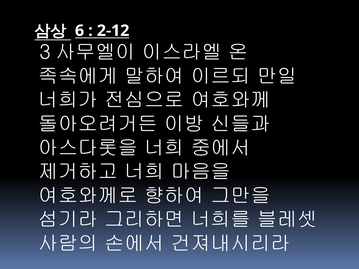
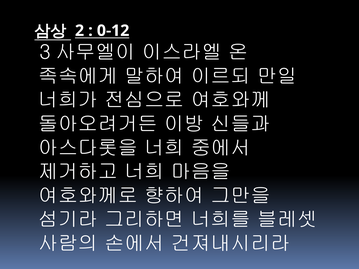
6: 6 -> 2
2-12: 2-12 -> 0-12
